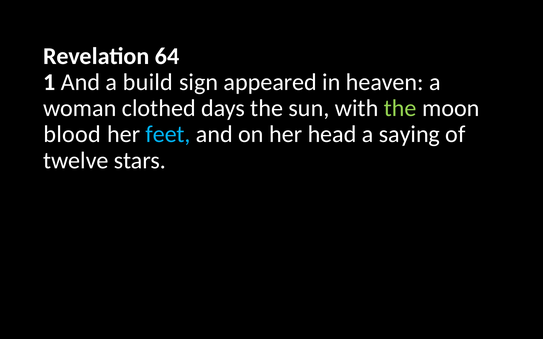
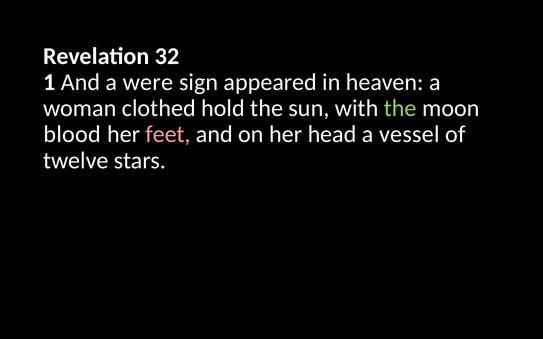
64: 64 -> 32
build: build -> were
days: days -> hold
feet colour: light blue -> pink
saying: saying -> vessel
